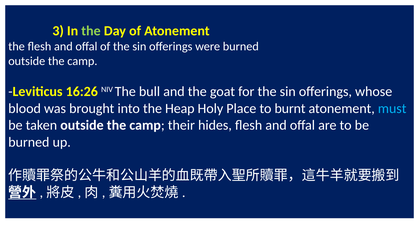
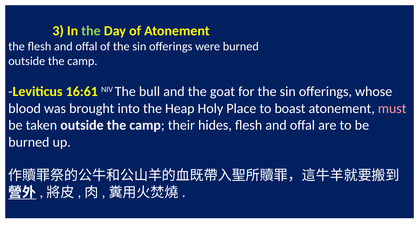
16:26: 16:26 -> 16:61
burnt: burnt -> boast
must colour: light blue -> pink
